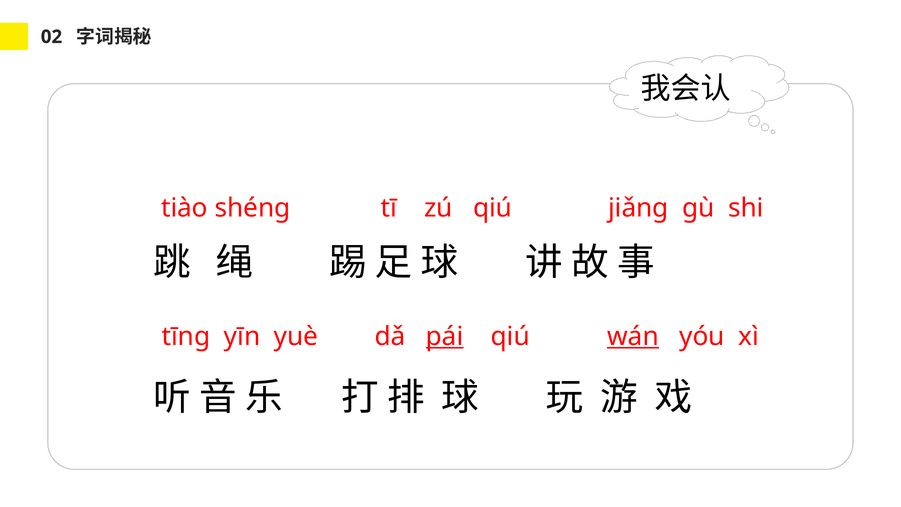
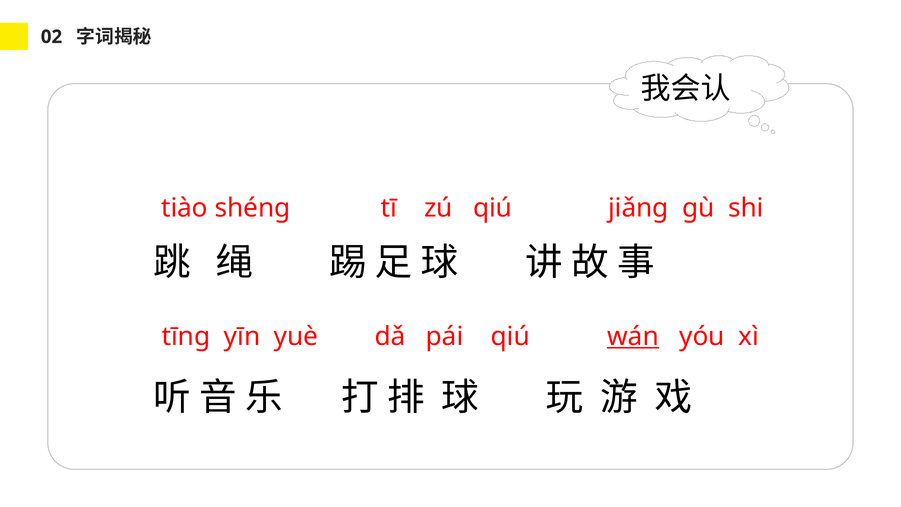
pái underline: present -> none
